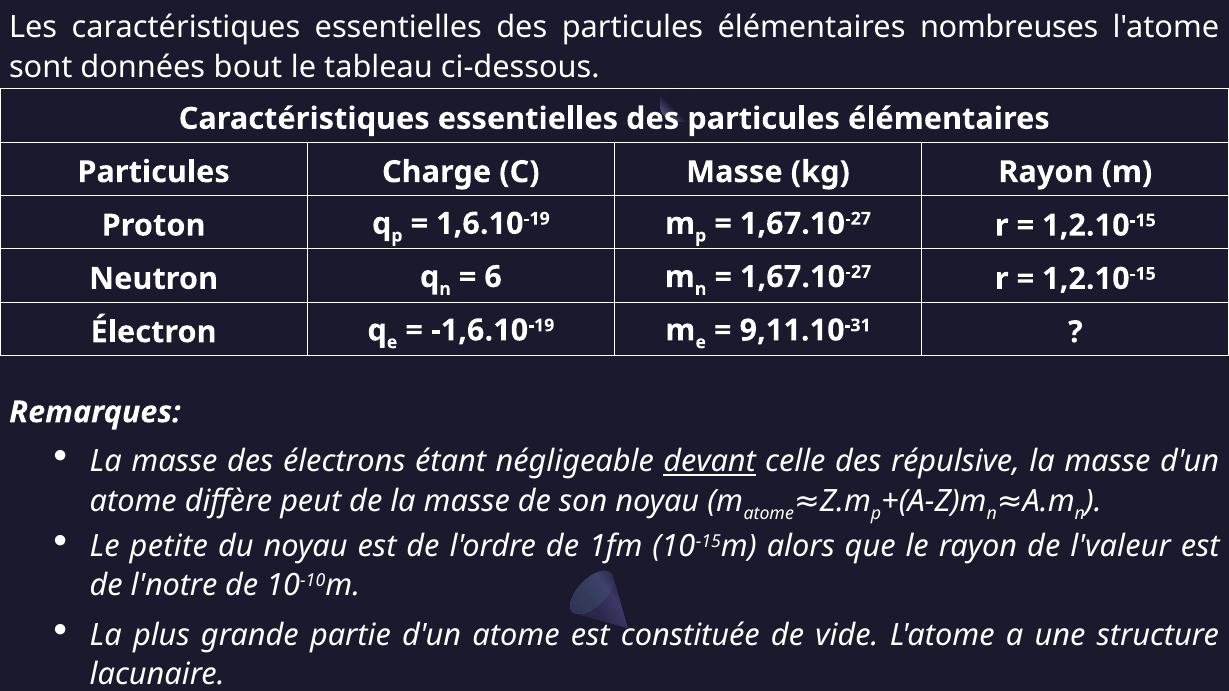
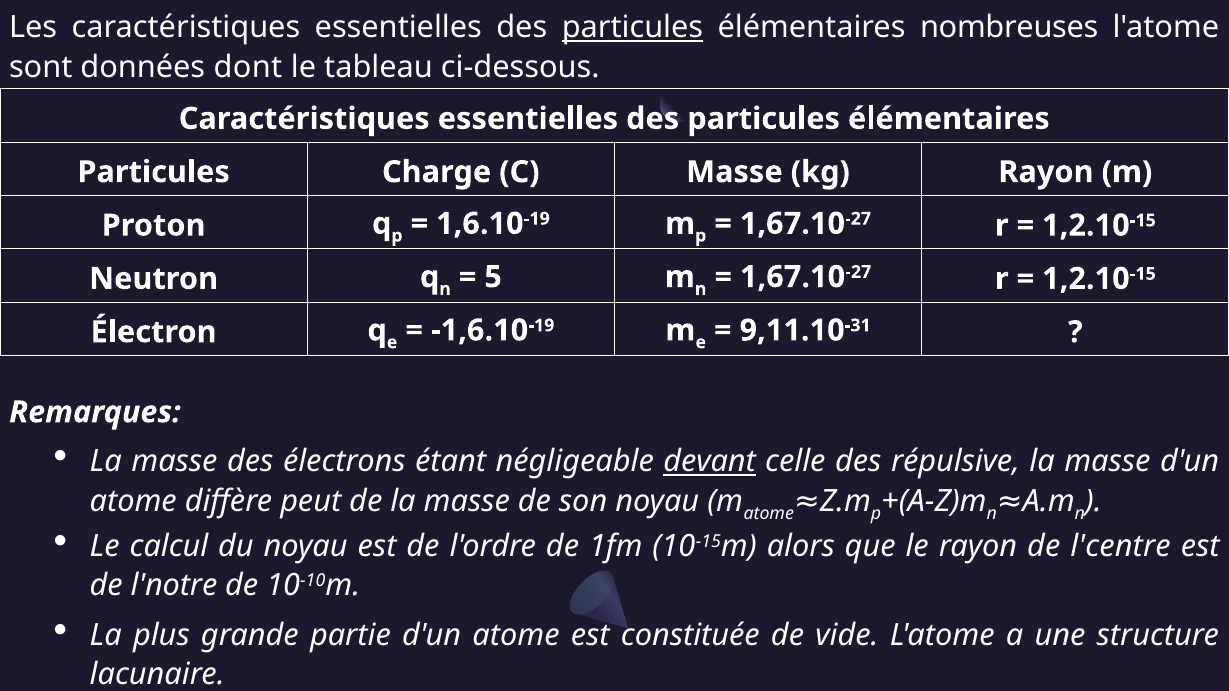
particules at (632, 28) underline: none -> present
bout: bout -> dont
6: 6 -> 5
petite: petite -> calcul
l'valeur: l'valeur -> l'centre
